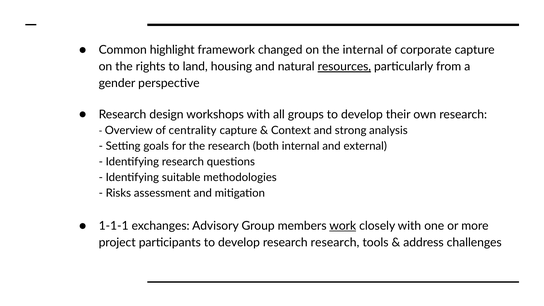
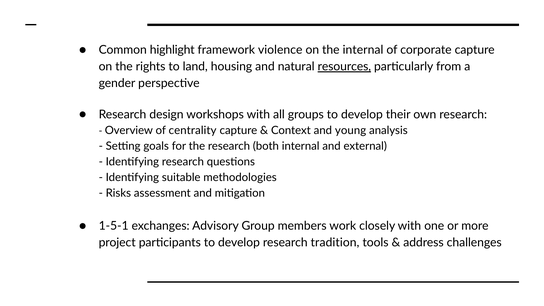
changed: changed -> violence
strong: strong -> young
1-1-1: 1-1-1 -> 1-5-1
work underline: present -> none
research research: research -> tradition
